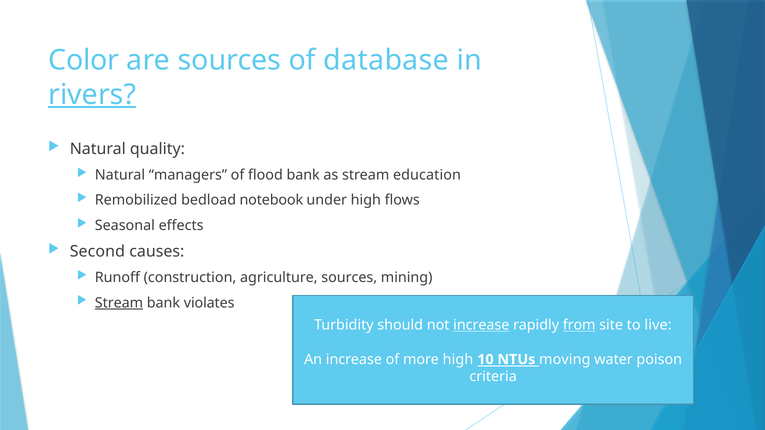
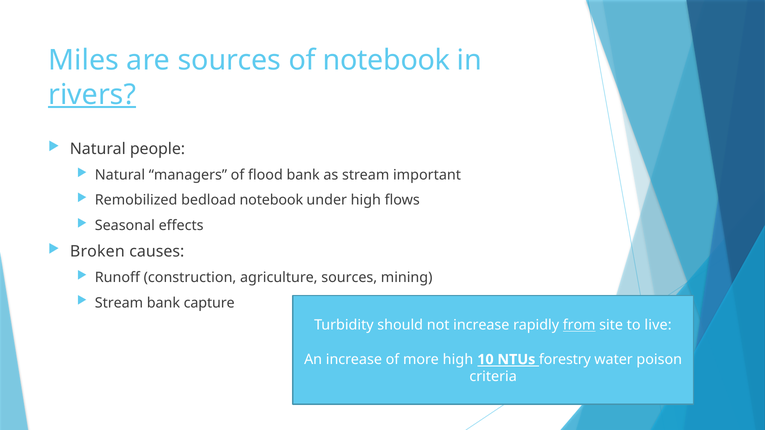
Color: Color -> Miles
of database: database -> notebook
quality: quality -> people
education: education -> important
Second: Second -> Broken
Stream at (119, 303) underline: present -> none
violates: violates -> capture
increase at (481, 325) underline: present -> none
moving: moving -> forestry
